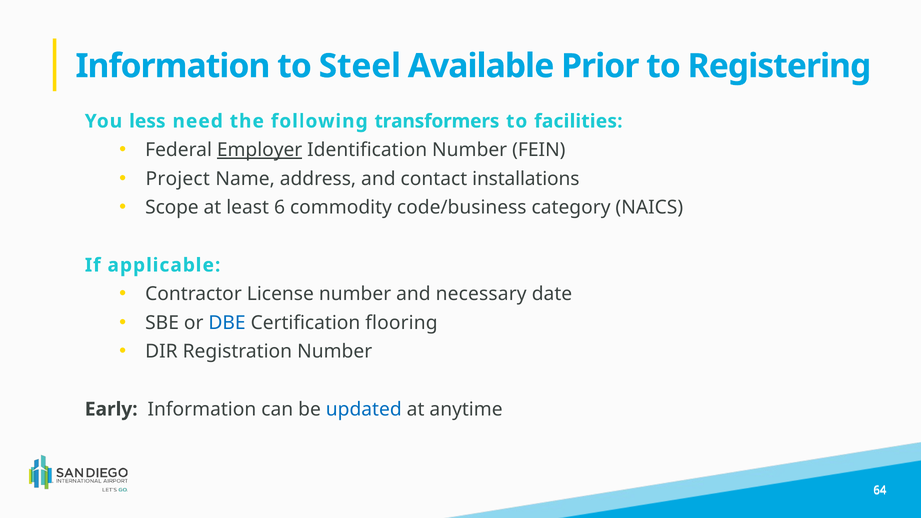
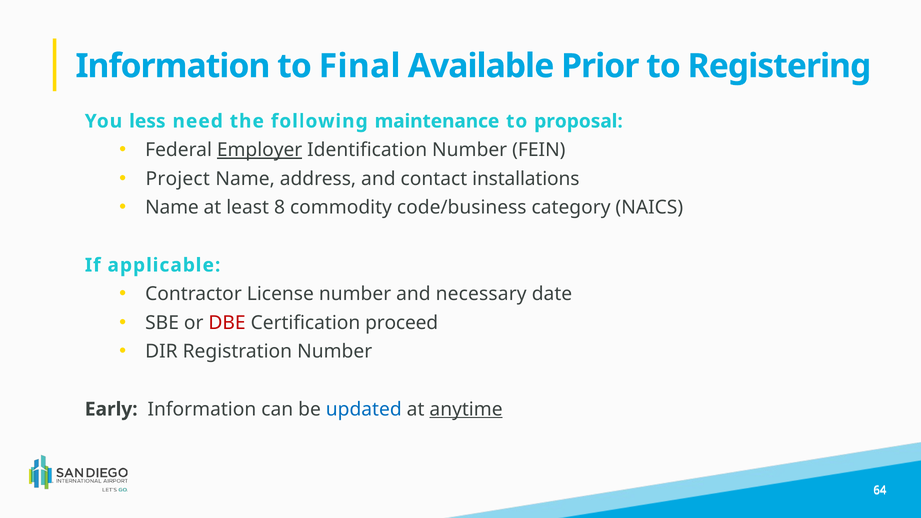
Steel: Steel -> Final
transformers: transformers -> maintenance
facilities: facilities -> proposal
Scope at (172, 208): Scope -> Name
6: 6 -> 8
DBE colour: blue -> red
flooring: flooring -> proceed
anytime underline: none -> present
